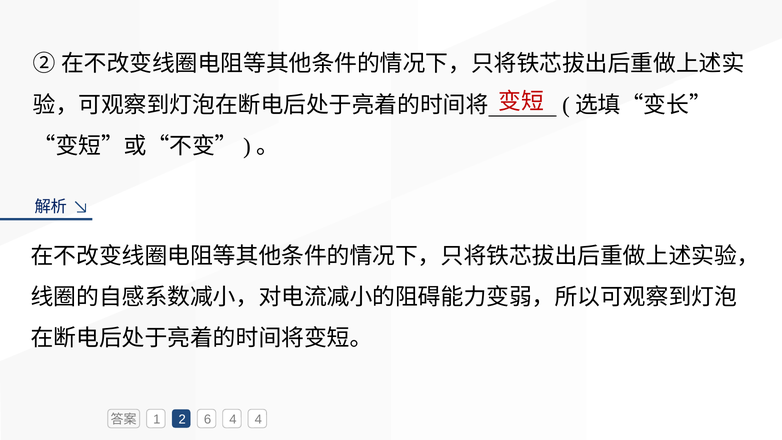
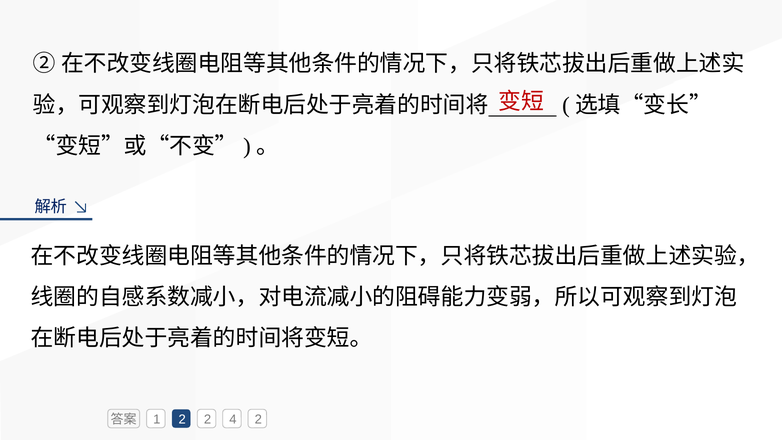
2 6: 6 -> 2
4 4: 4 -> 2
